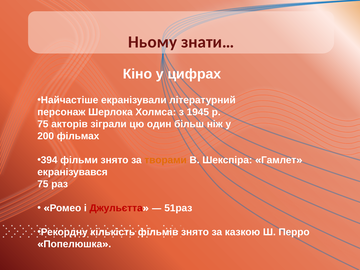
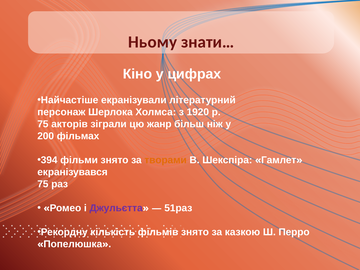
1945: 1945 -> 1920
один: один -> жанр
Джульєтта colour: red -> purple
